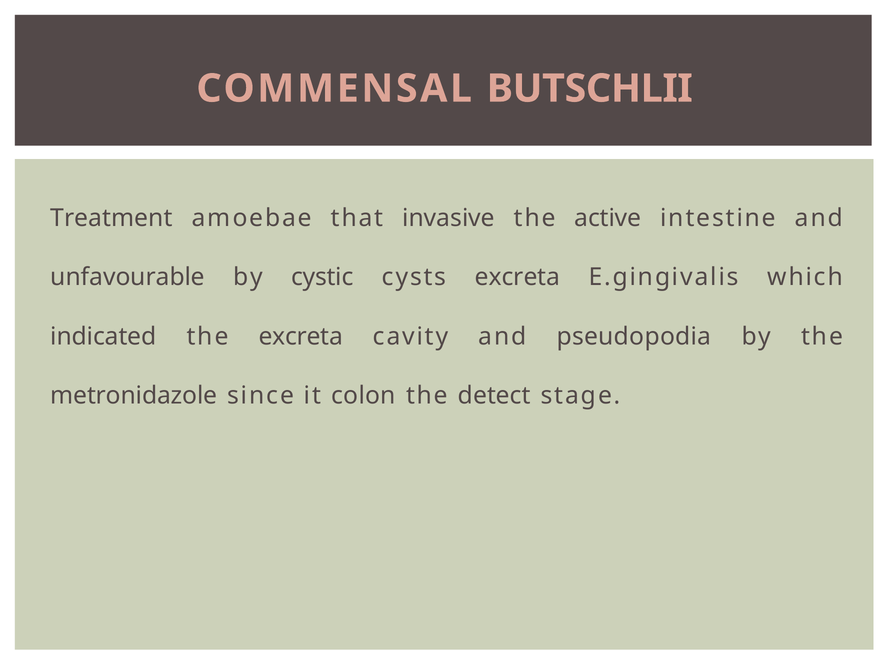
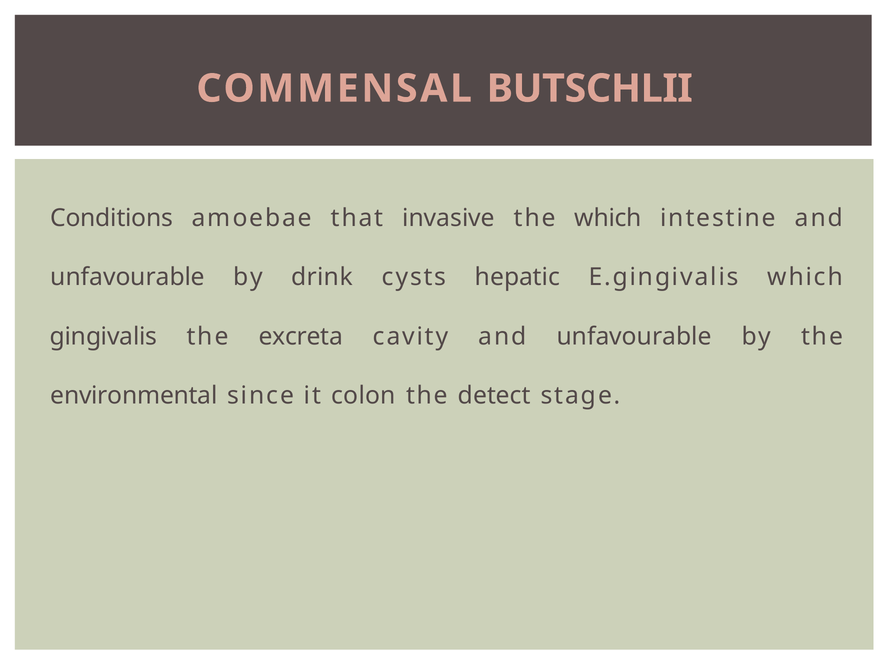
Treatment: Treatment -> Conditions
the active: active -> which
cystic: cystic -> drink
cysts excreta: excreta -> hepatic
indicated: indicated -> gingivalis
cavity and pseudopodia: pseudopodia -> unfavourable
metronidazole: metronidazole -> environmental
